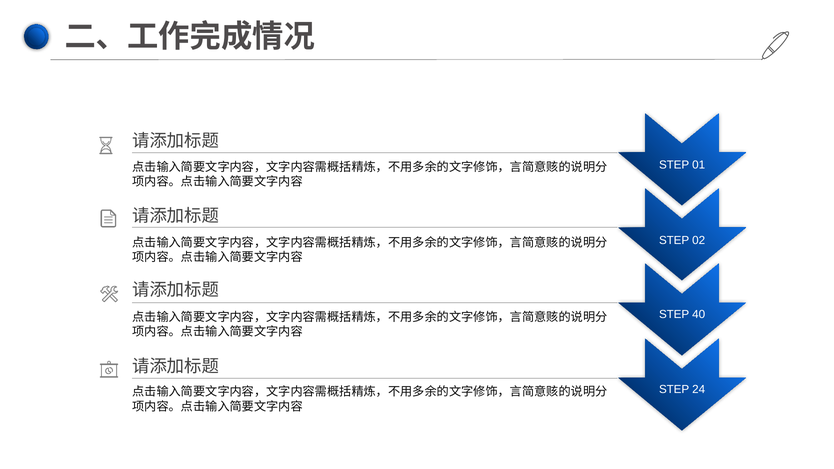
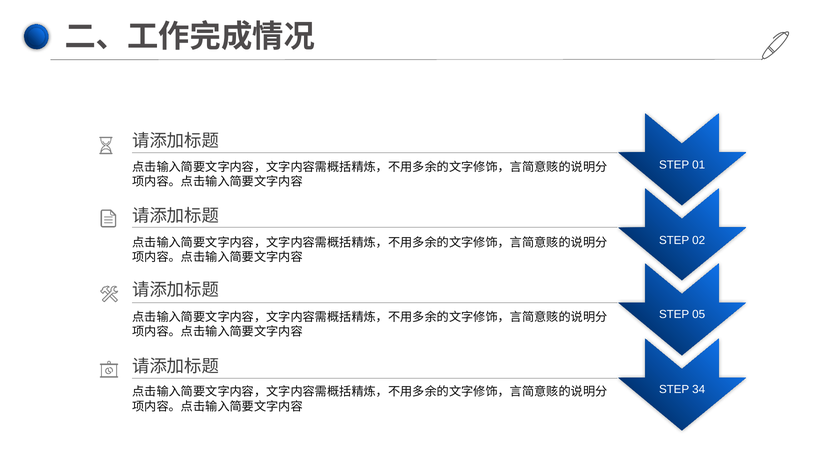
40: 40 -> 05
24: 24 -> 34
